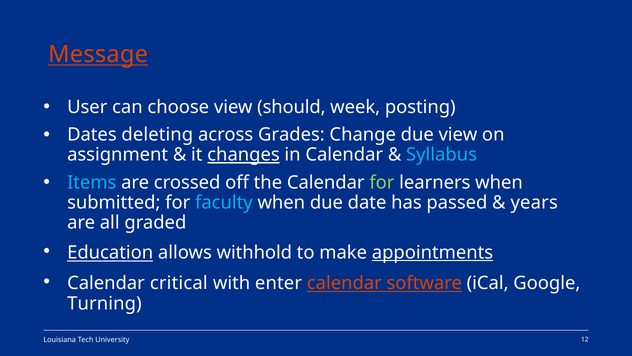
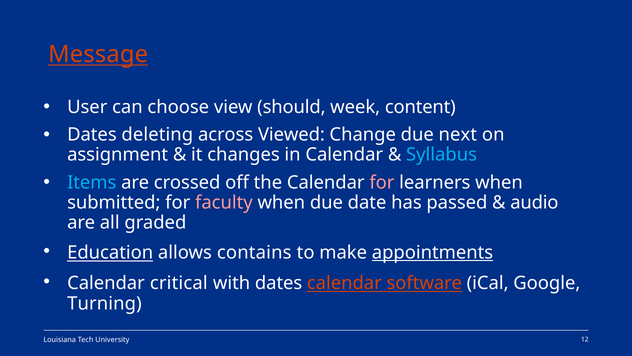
posting: posting -> content
Grades: Grades -> Viewed
due view: view -> next
changes underline: present -> none
for at (382, 182) colour: light green -> pink
faculty colour: light blue -> pink
years: years -> audio
withhold: withhold -> contains
with enter: enter -> dates
